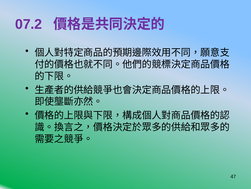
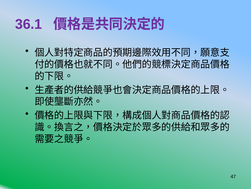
07.2: 07.2 -> 36.1
